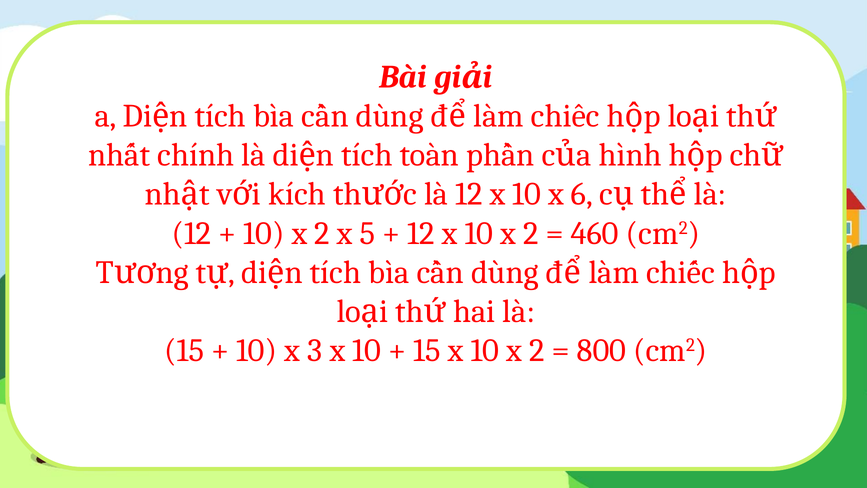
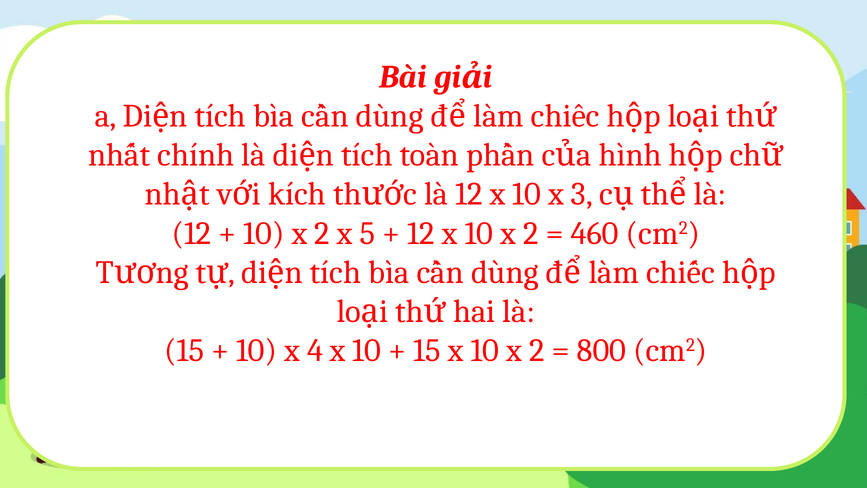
6: 6 -> 3
3: 3 -> 4
